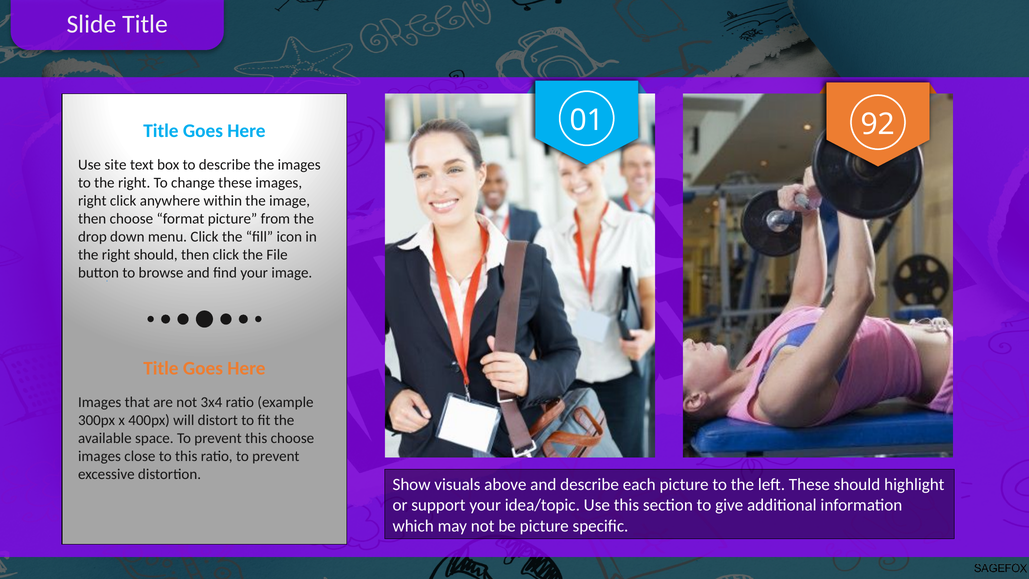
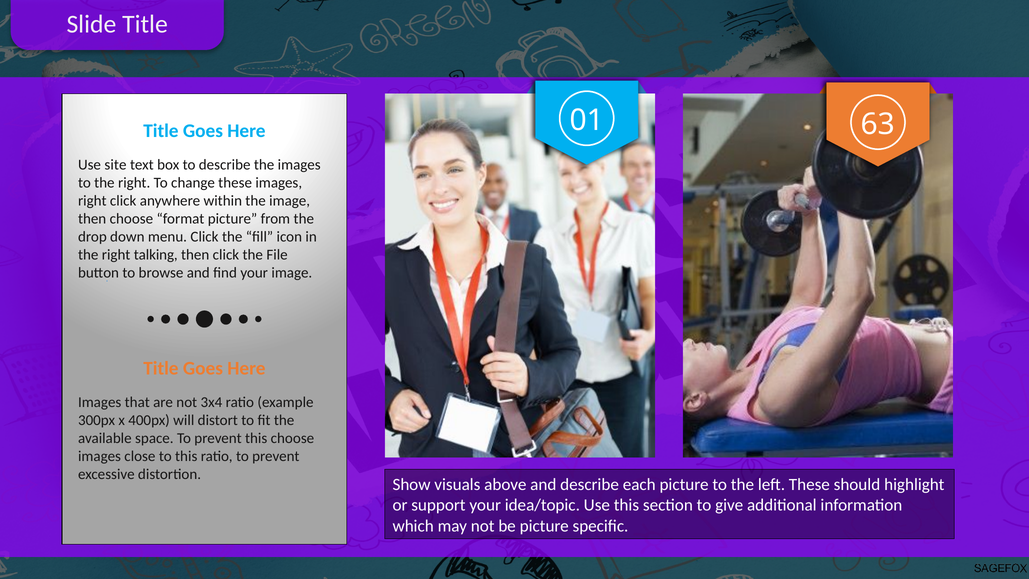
92: 92 -> 63
right should: should -> talking
